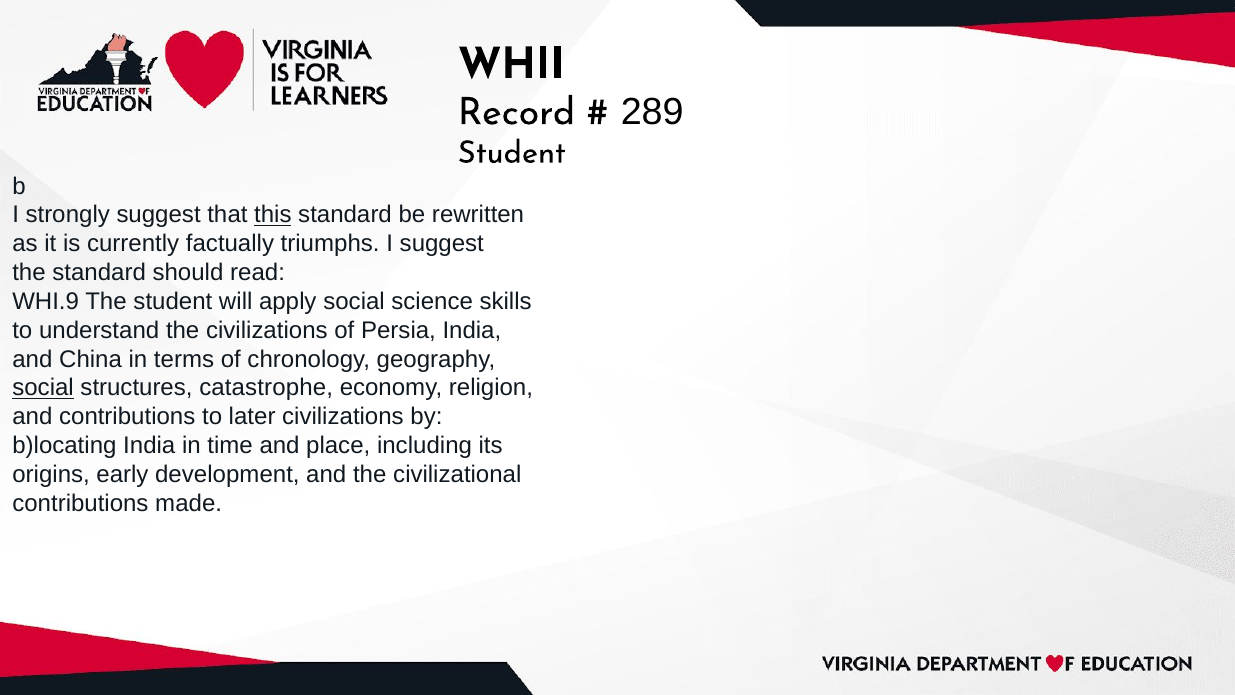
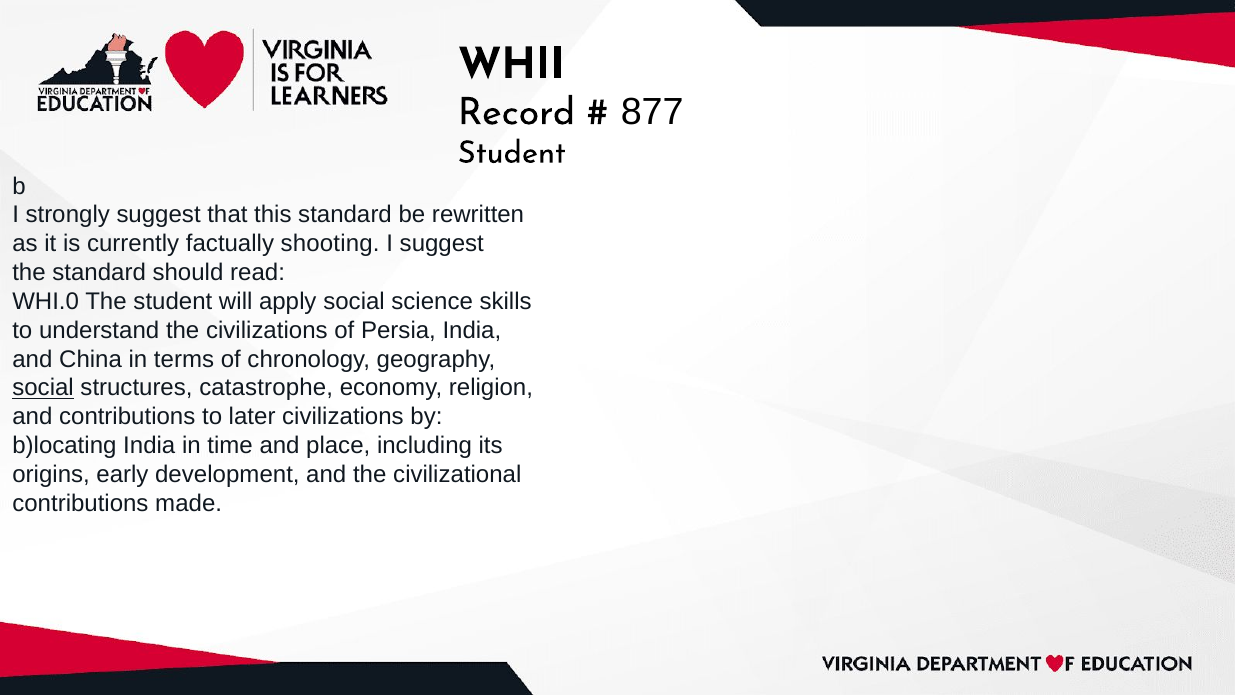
289: 289 -> 877
this underline: present -> none
triumphs: triumphs -> shooting
WHI.9: WHI.9 -> WHI.0
